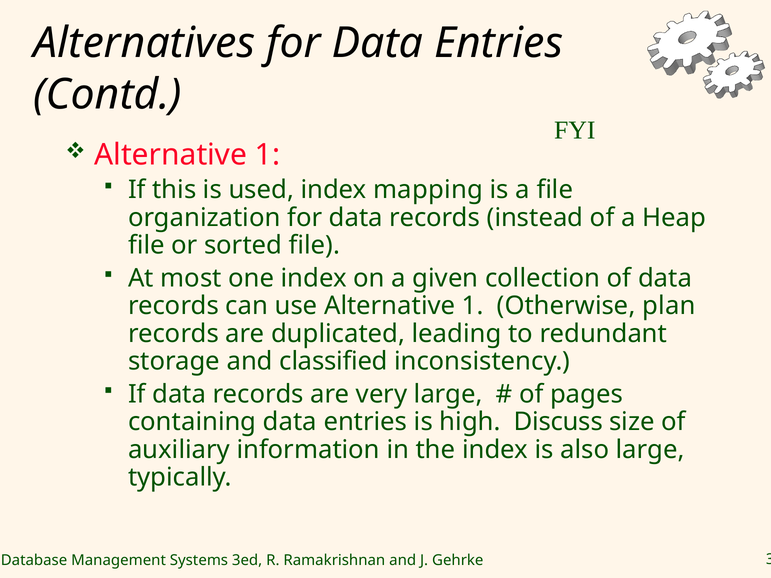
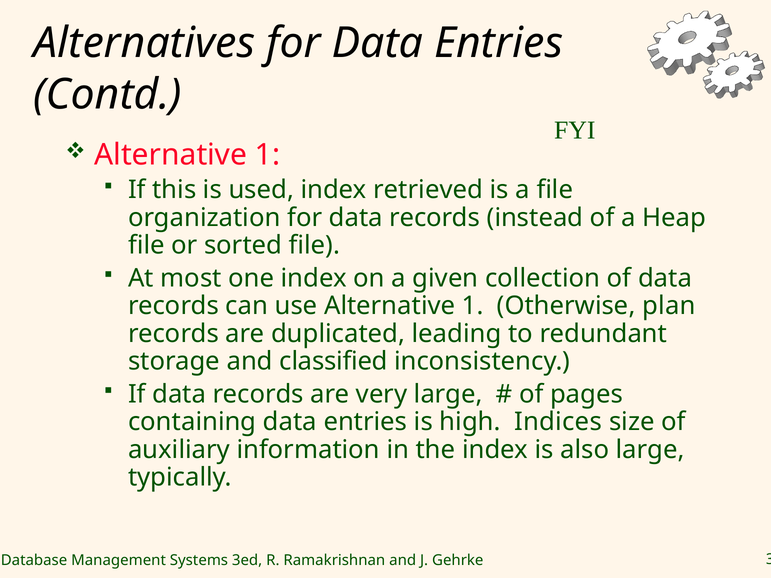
mapping: mapping -> retrieved
Discuss: Discuss -> Indices
